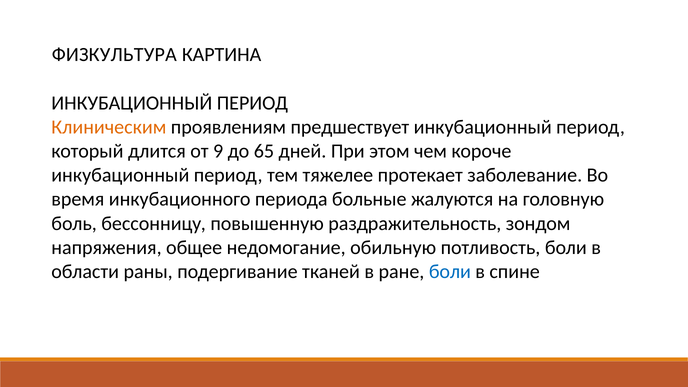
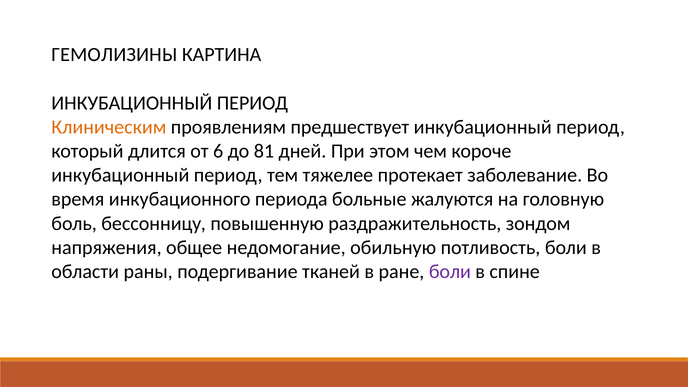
ФИЗКУЛЬТУРА: ФИЗКУЛЬТУРА -> ГЕМОЛИЗИНЫ
9: 9 -> 6
65: 65 -> 81
боли at (450, 272) colour: blue -> purple
